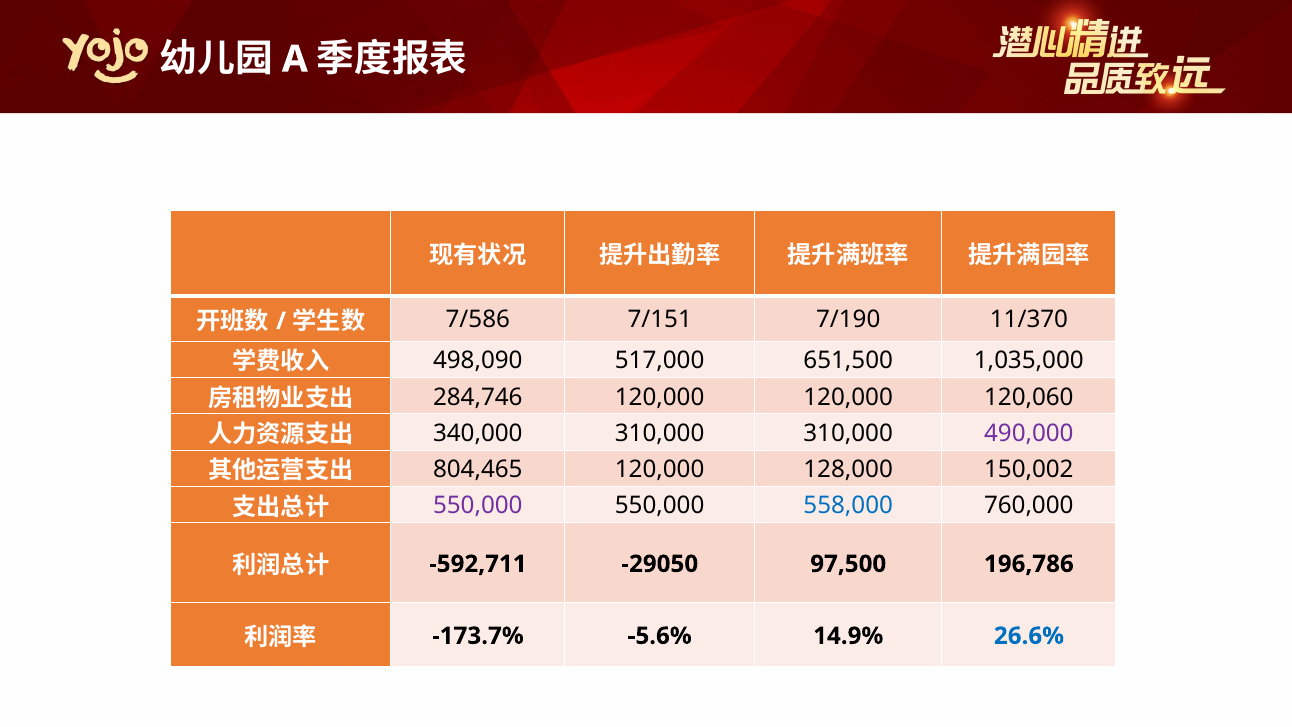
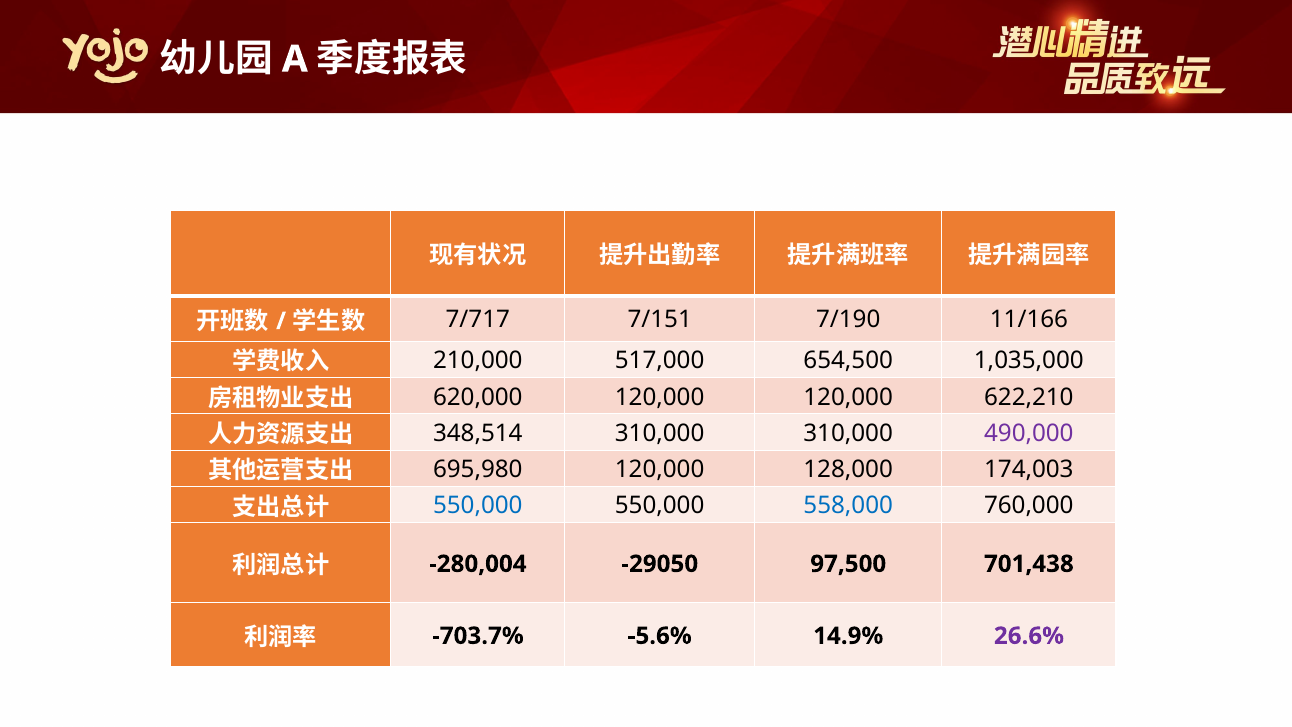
7/586: 7/586 -> 7/717
11/370: 11/370 -> 11/166
498,090: 498,090 -> 210,000
651,500: 651,500 -> 654,500
284,746: 284,746 -> 620,000
120,060: 120,060 -> 622,210
340,000: 340,000 -> 348,514
804,465: 804,465 -> 695,980
150,002: 150,002 -> 174,003
550,000 at (478, 506) colour: purple -> blue
-592,711: -592,711 -> -280,004
196,786: 196,786 -> 701,438
-173.7%: -173.7% -> -703.7%
26.6% colour: blue -> purple
